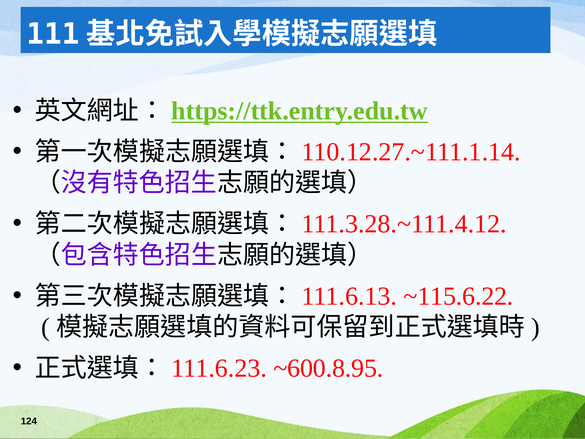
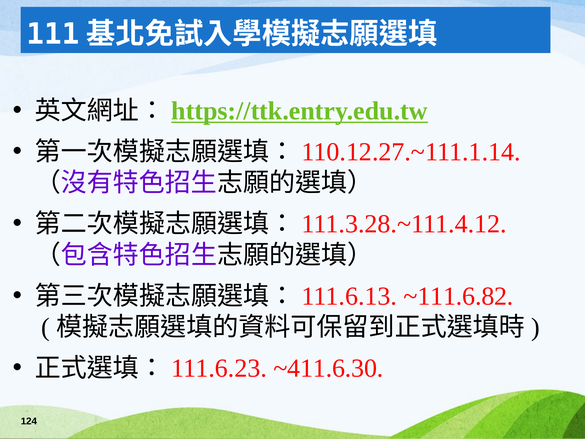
~115.6.22: ~115.6.22 -> ~111.6.82
~600.8.95: ~600.8.95 -> ~411.6.30
